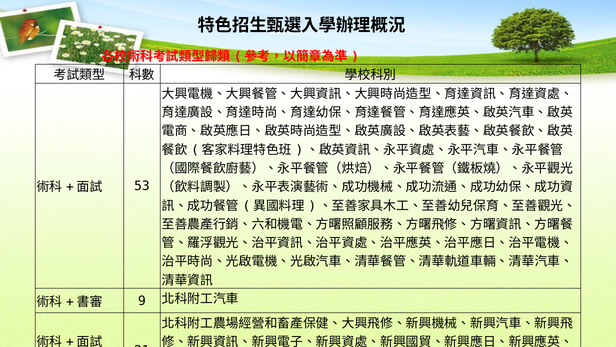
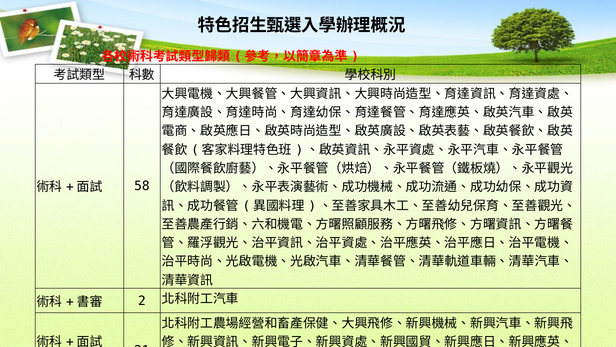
53: 53 -> 58
9: 9 -> 2
